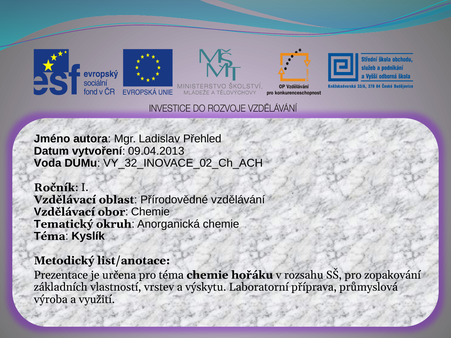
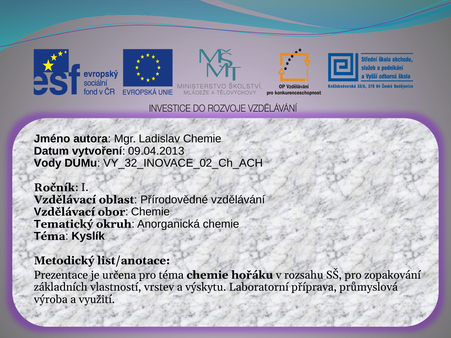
Ladislav Přehled: Přehled -> Chemie
Voda: Voda -> Vody
